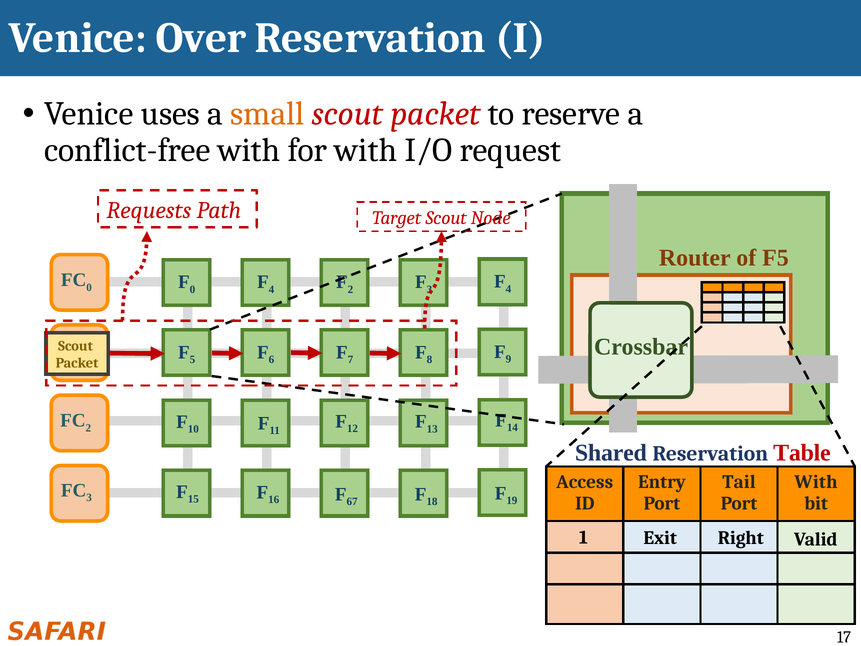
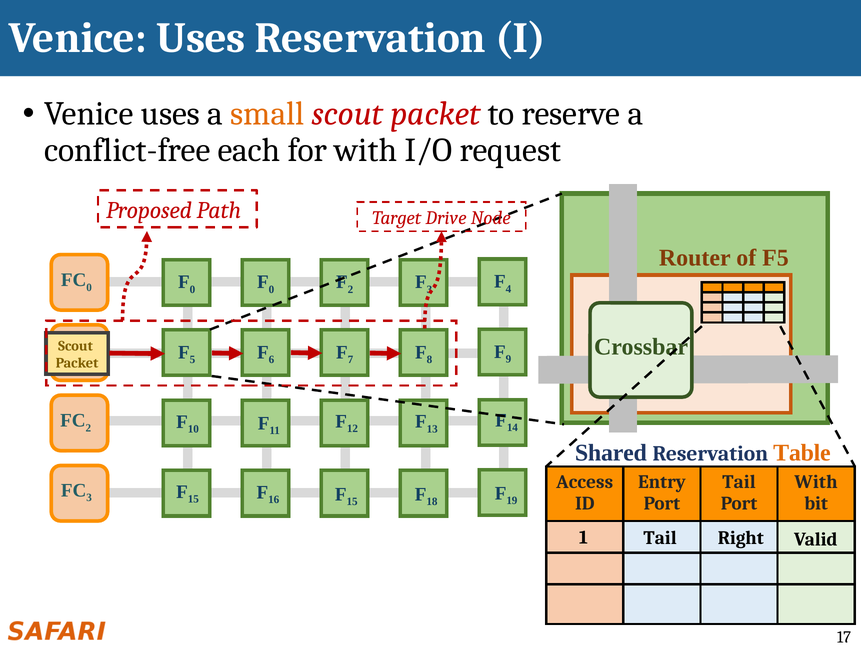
Over at (201, 38): Over -> Uses
conflict-free with: with -> each
Requests: Requests -> Proposed
Target Scout: Scout -> Drive
4 at (271, 289): 4 -> 0
Table colour: red -> orange
67 at (352, 501): 67 -> 15
1 Exit: Exit -> Tail
